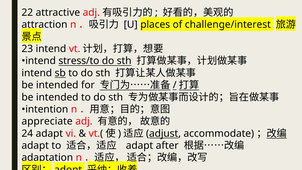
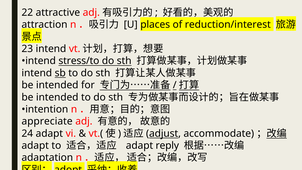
challenge/interest: challenge/interest -> reduction/interest
after: after -> reply
